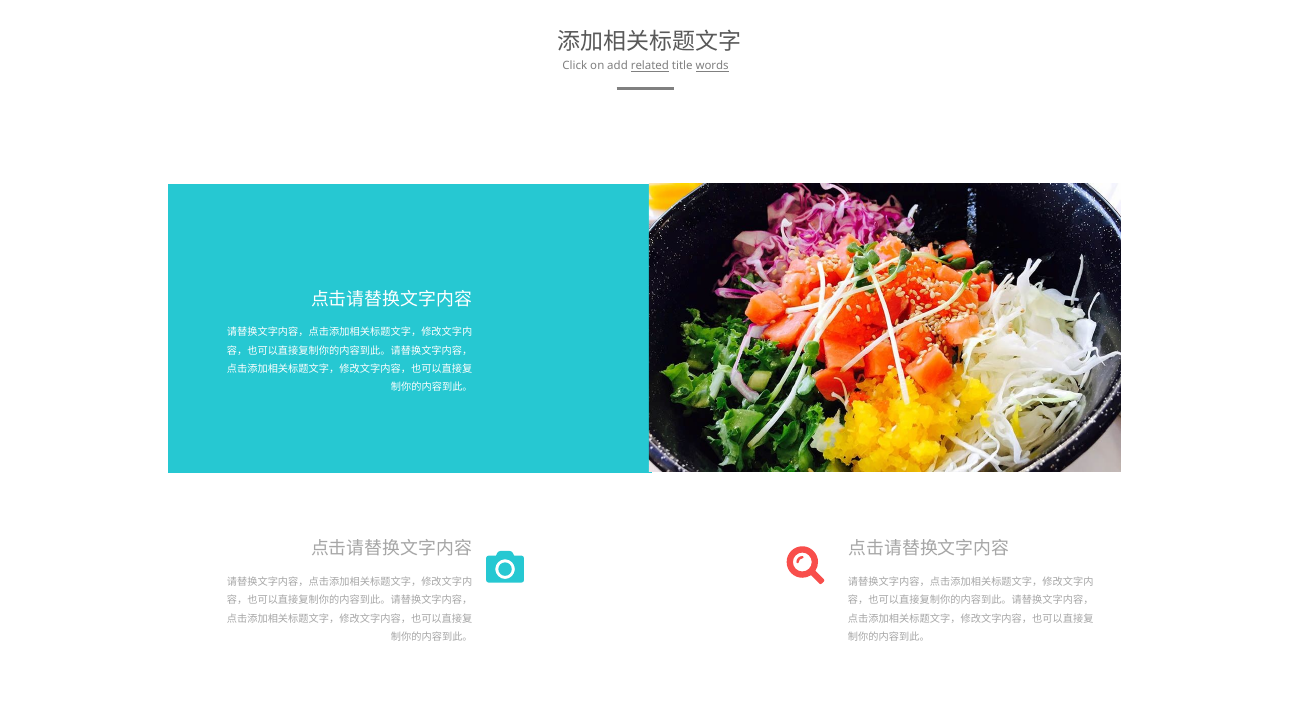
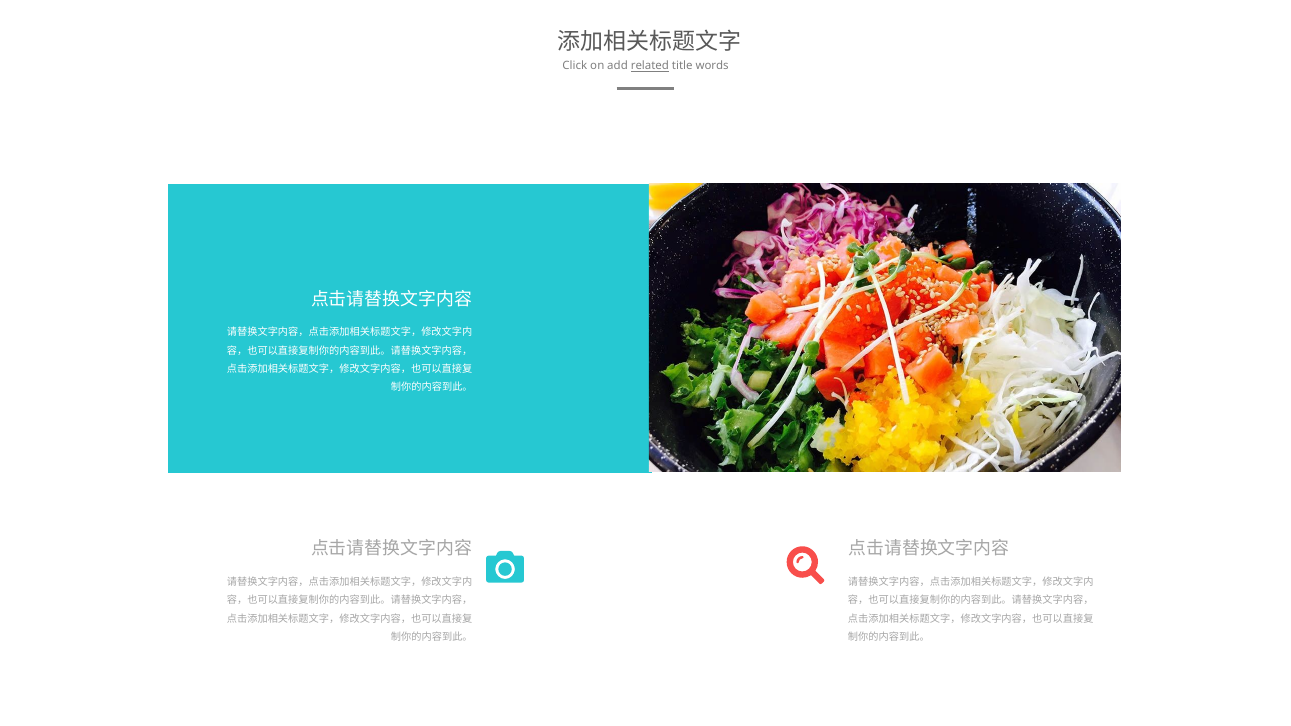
words underline: present -> none
